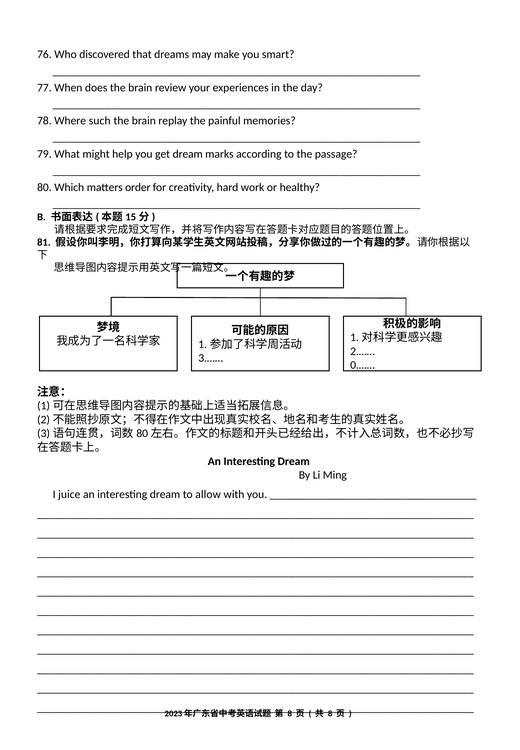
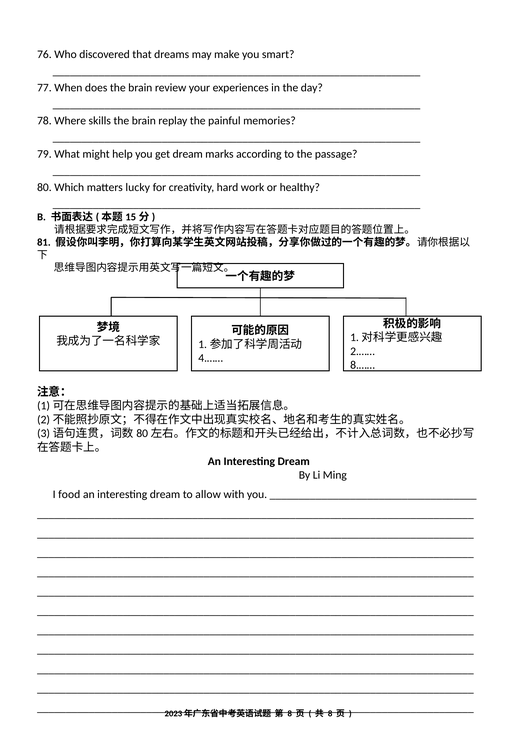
such: such -> skills
order: order -> lucky
3.……: 3.…… -> 4.……
0.……: 0.…… -> 8.……
juice: juice -> food
